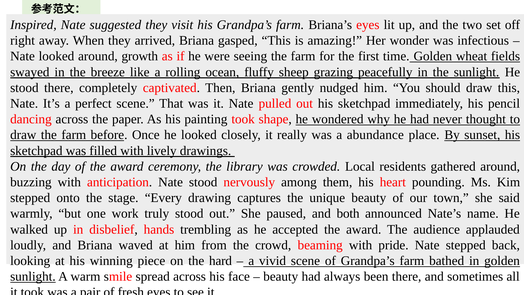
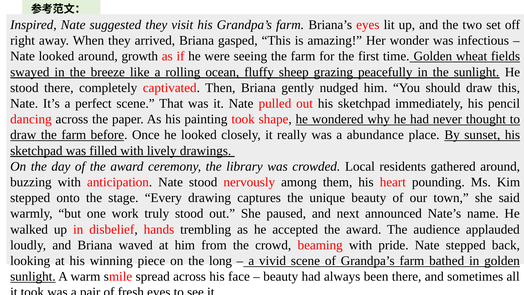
both: both -> next
hard: hard -> long
